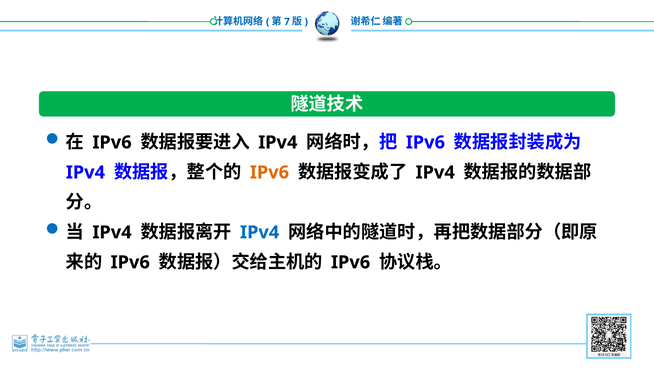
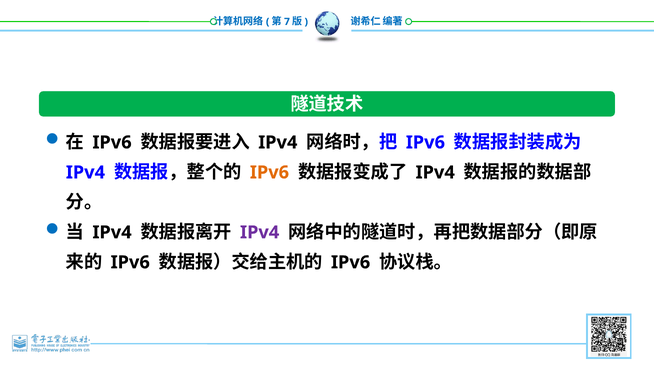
IPv4 at (260, 232) colour: blue -> purple
